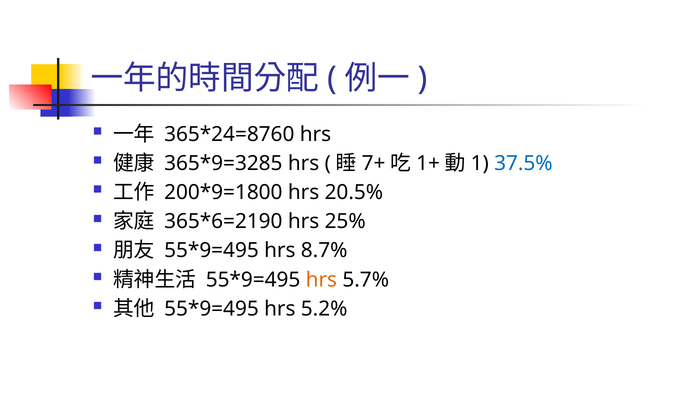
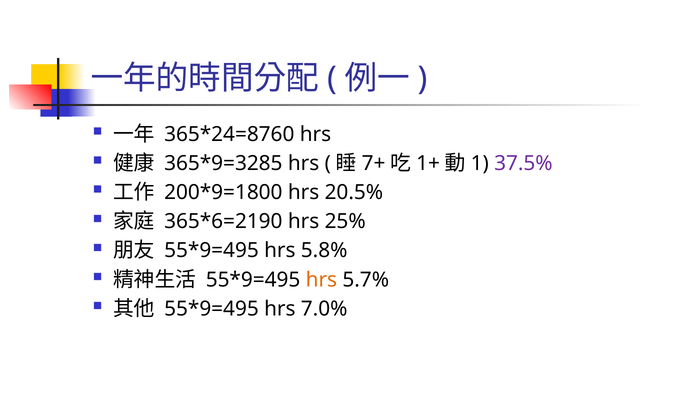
37.5% colour: blue -> purple
8.7%: 8.7% -> 5.8%
5.2%: 5.2% -> 7.0%
